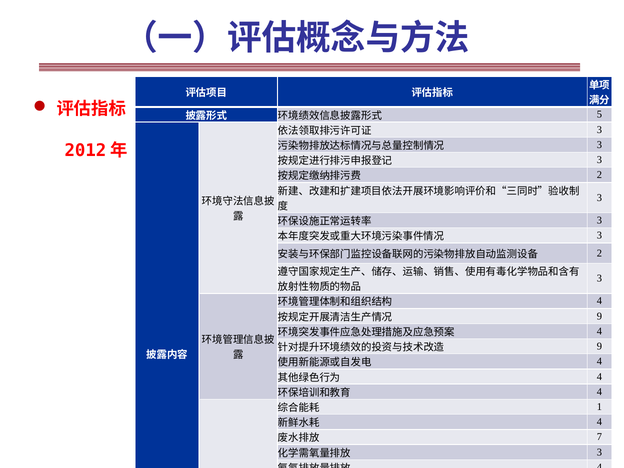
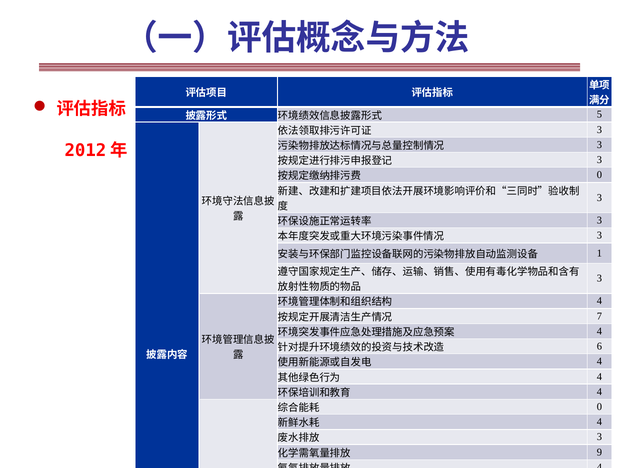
2 at (599, 175): 2 -> 0
2 at (599, 253): 2 -> 1
9 at (599, 316): 9 -> 7
9 at (599, 346): 9 -> 6
1 at (599, 407): 1 -> 0
7 at (599, 437): 7 -> 3
3 at (599, 452): 3 -> 9
